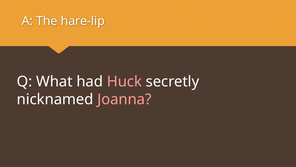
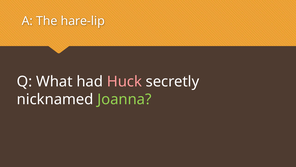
Joanna colour: pink -> light green
